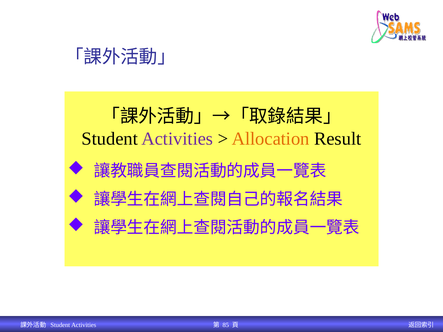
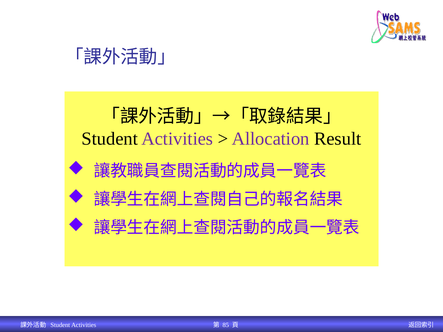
Allocation colour: orange -> purple
